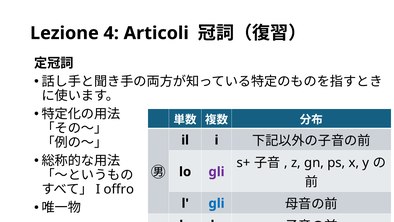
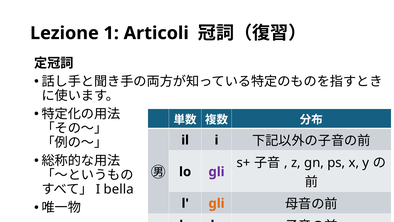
4: 4 -> 1
offro: offro -> bella
gli at (217, 203) colour: blue -> orange
